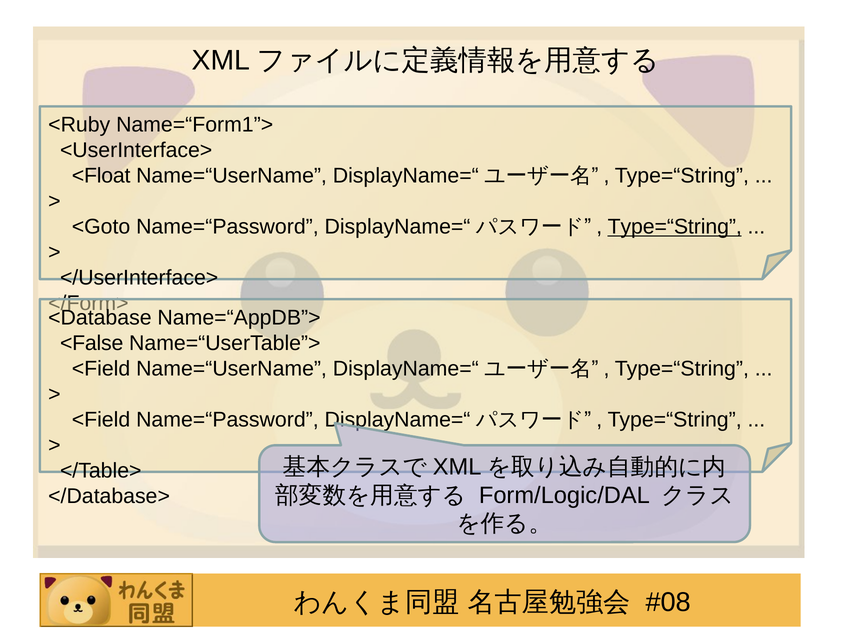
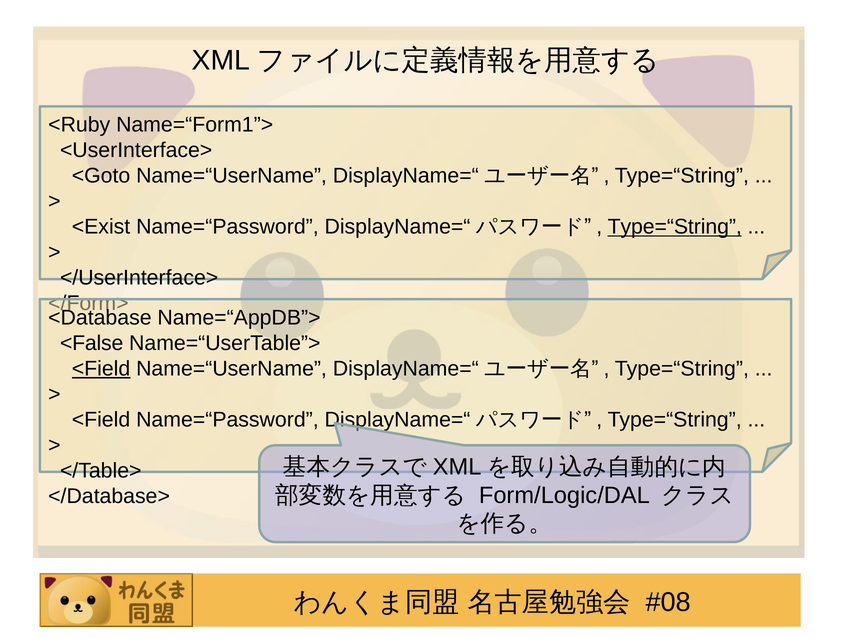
<Float: <Float -> <Goto
<Goto: <Goto -> <Exist
<Field at (101, 369) underline: none -> present
